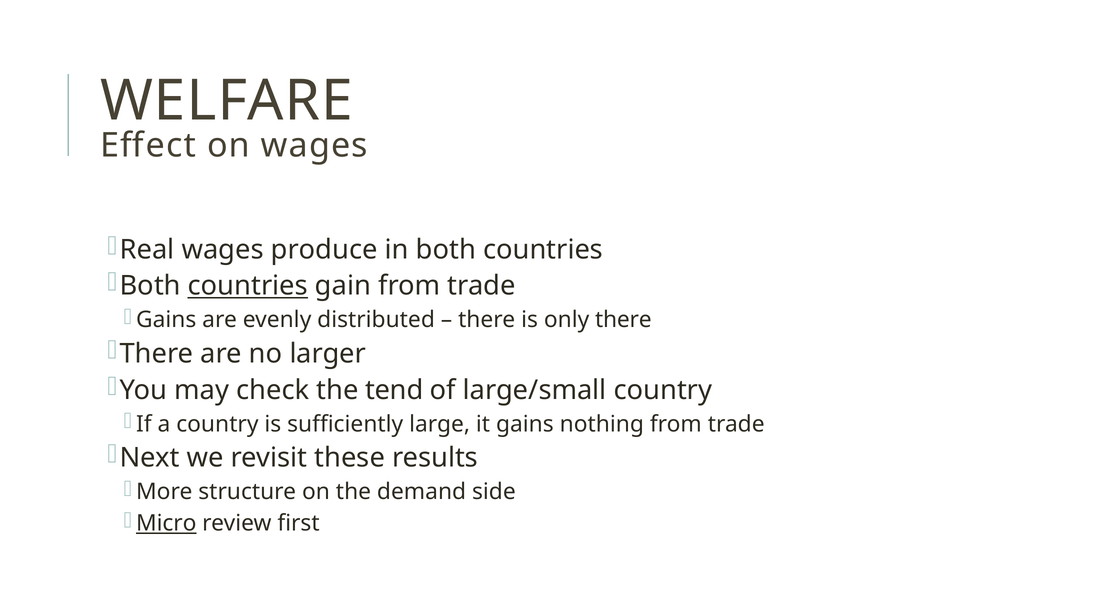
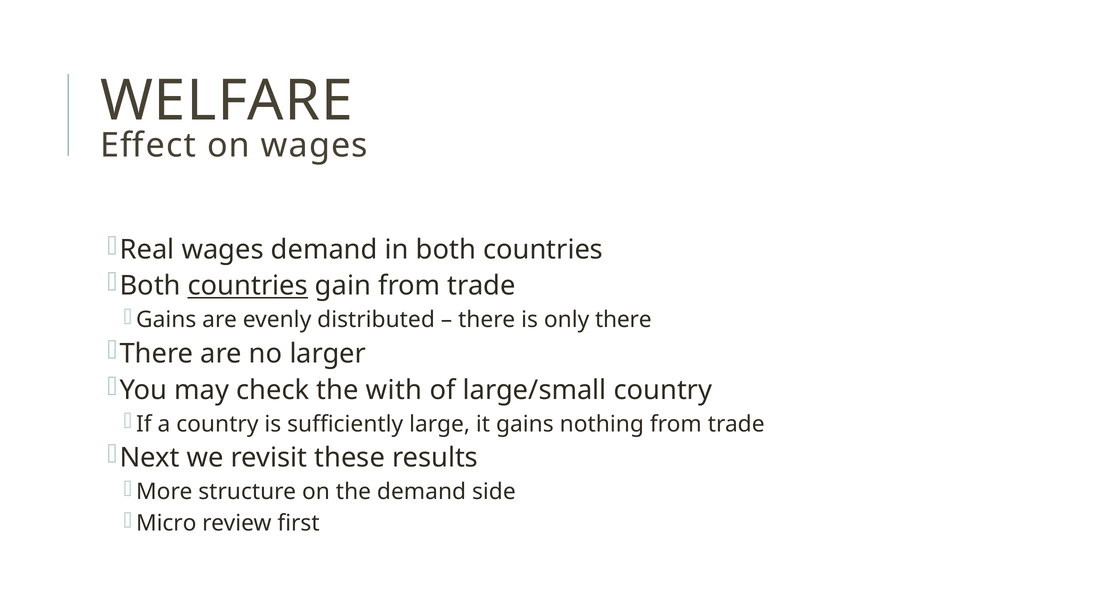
wages produce: produce -> demand
tend: tend -> with
Micro underline: present -> none
